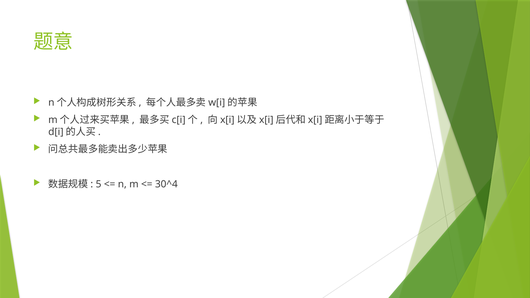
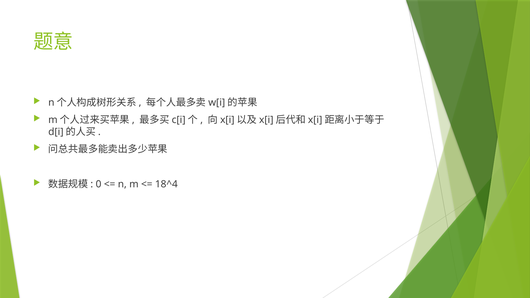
5: 5 -> 0
30^4: 30^4 -> 18^4
